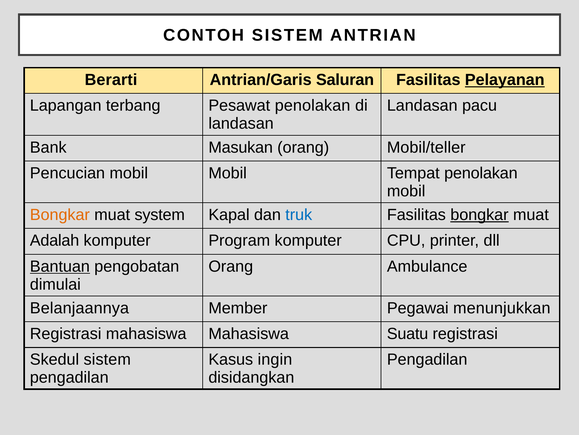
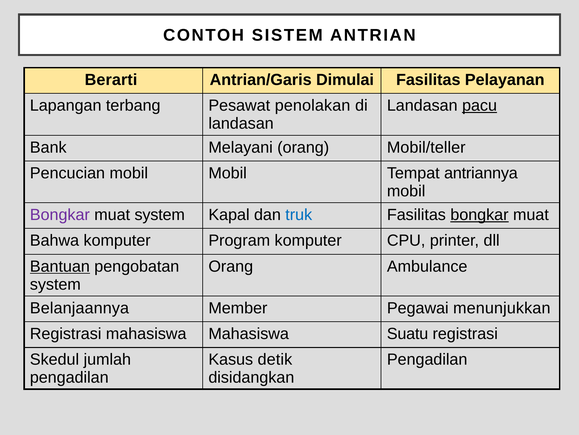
Saluran: Saluran -> Dimulai
Pelayanan underline: present -> none
pacu underline: none -> present
Masukan: Masukan -> Melayani
Tempat penolakan: penolakan -> antriannya
Bongkar at (60, 215) colour: orange -> purple
Adalah: Adalah -> Bahwa
dimulai at (55, 284): dimulai -> system
Skedul sistem: sistem -> jumlah
ingin: ingin -> detik
